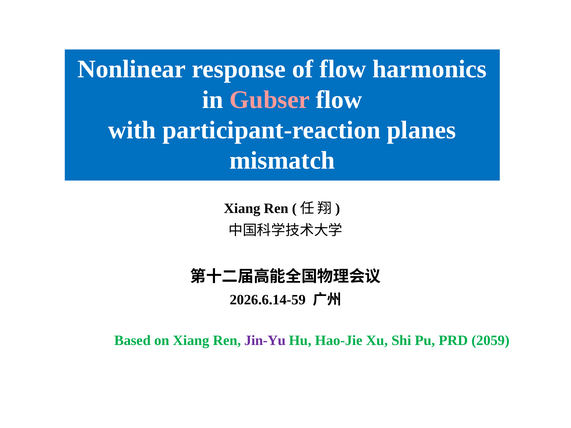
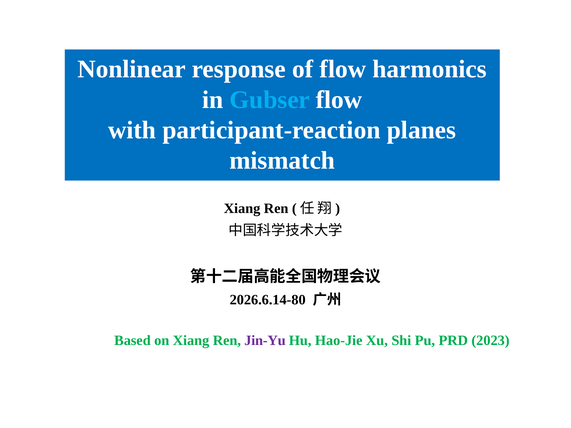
Gubser colour: pink -> light blue
2026.6.14-59: 2026.6.14-59 -> 2026.6.14-80
2059: 2059 -> 2023
